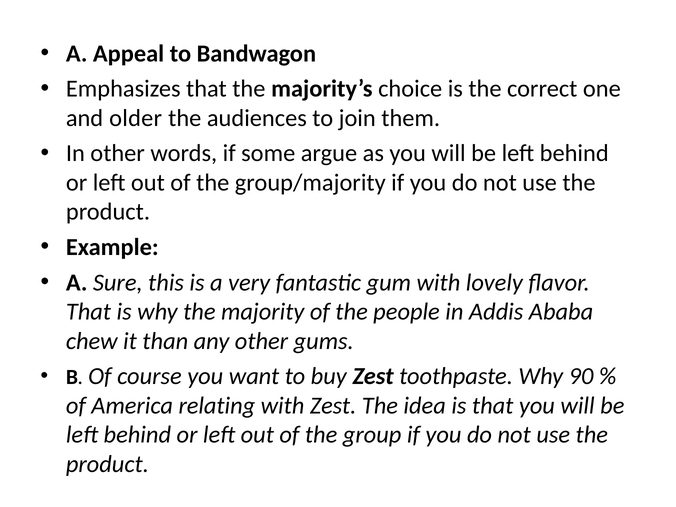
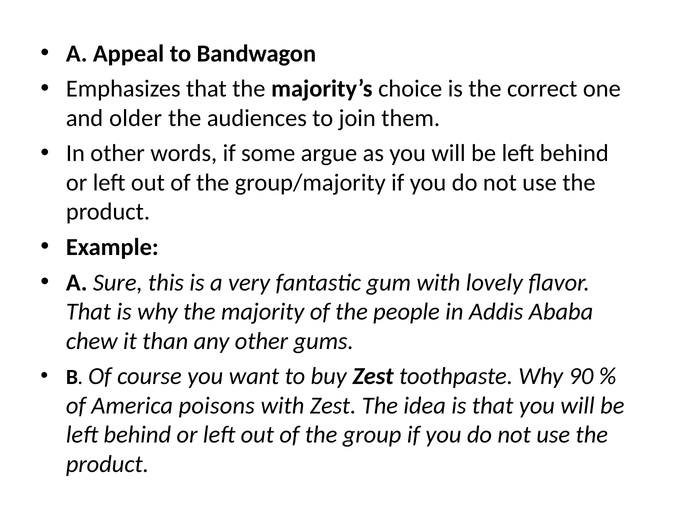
relating: relating -> poisons
